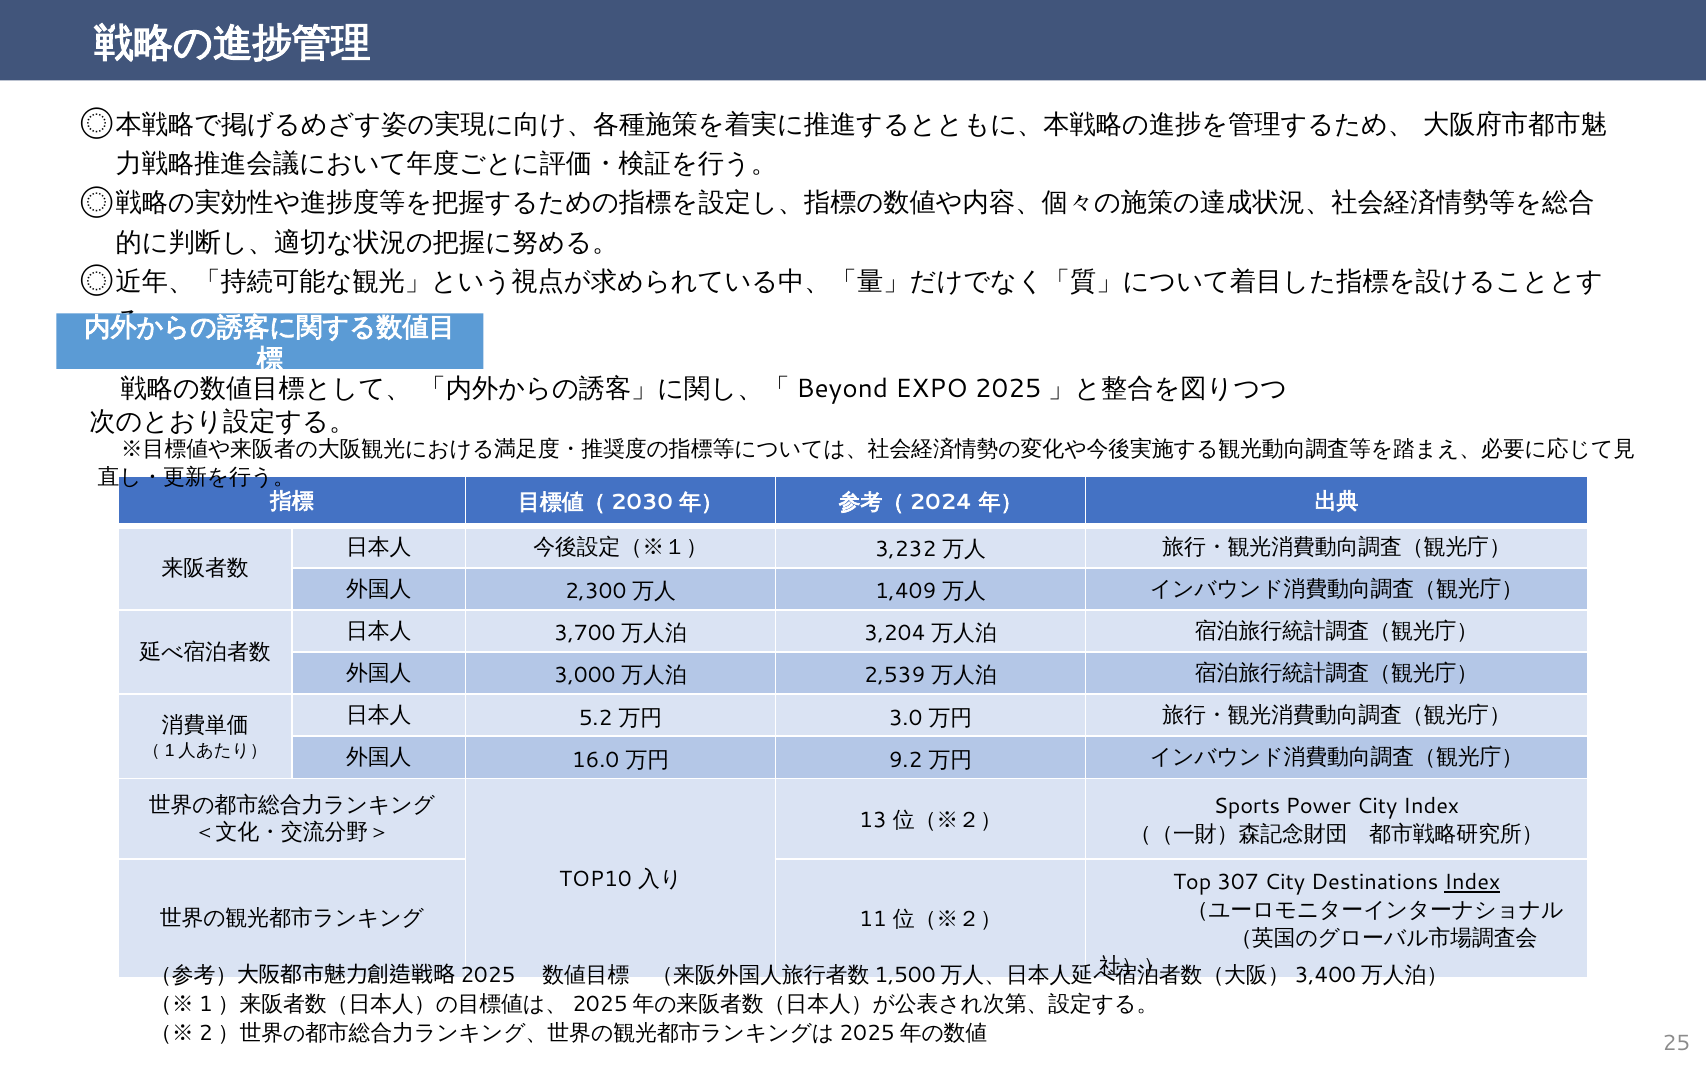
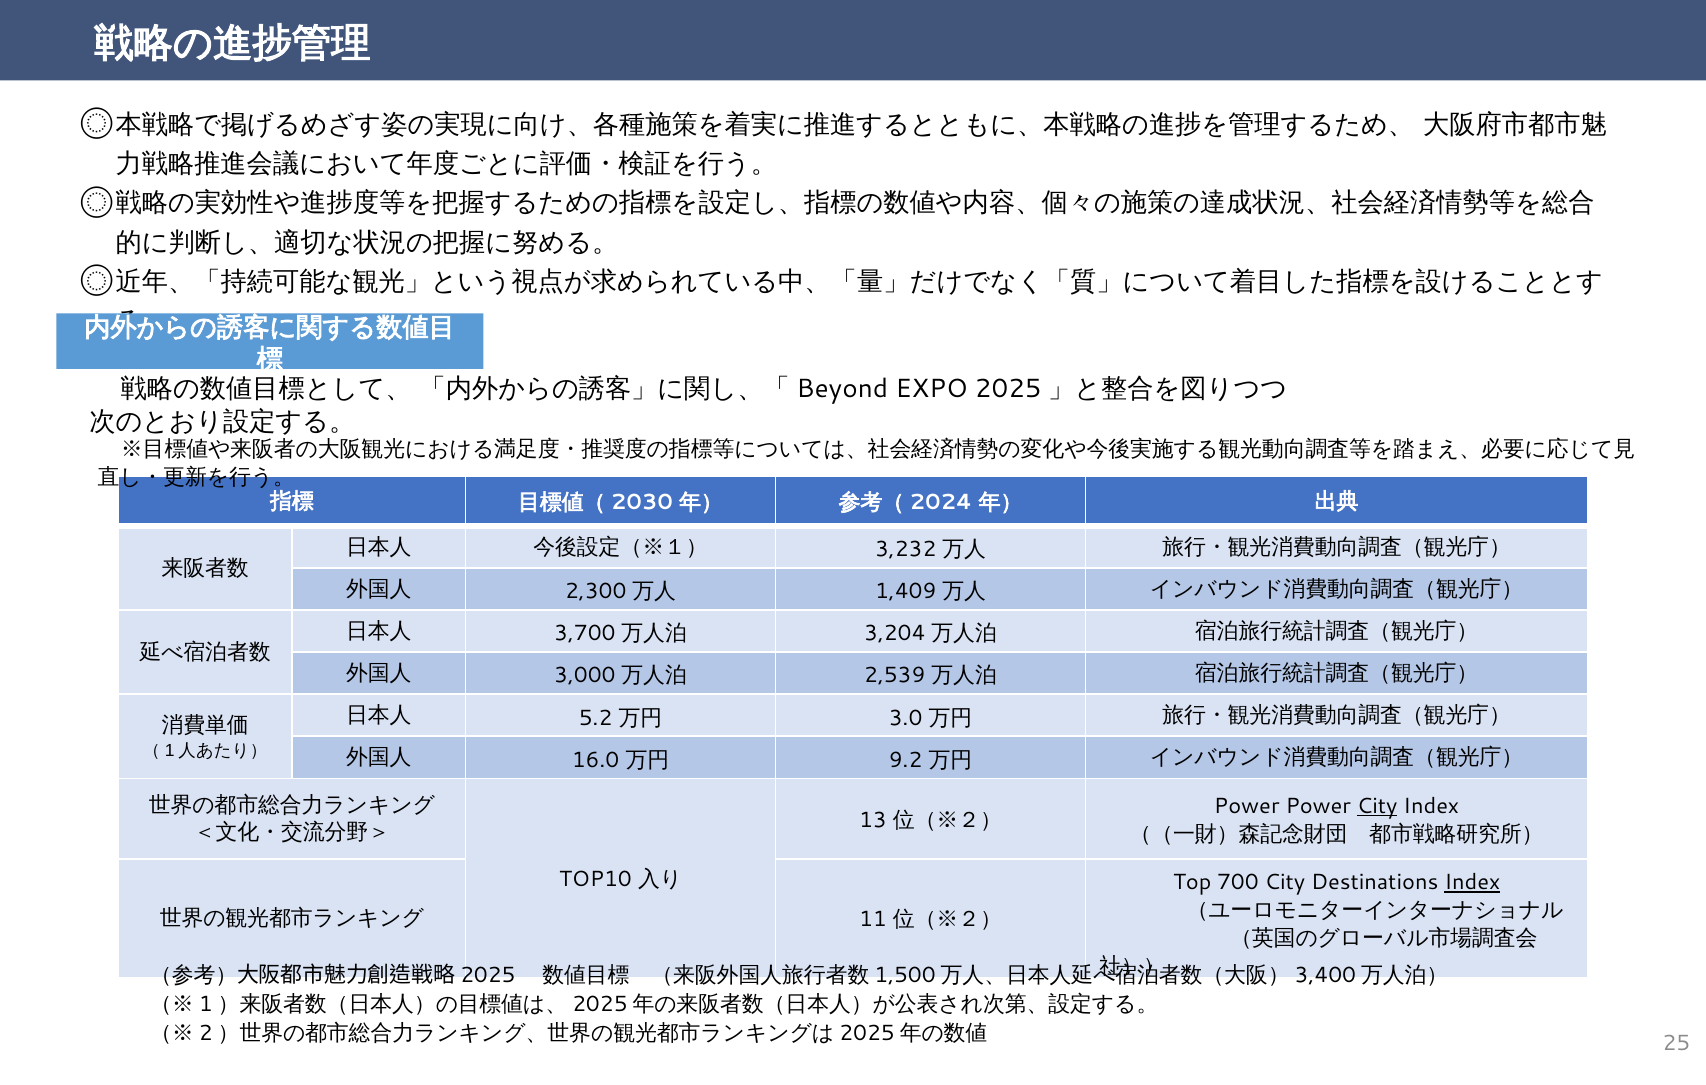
Sports at (1247, 806): Sports -> Power
City at (1377, 806) underline: none -> present
307: 307 -> 700
